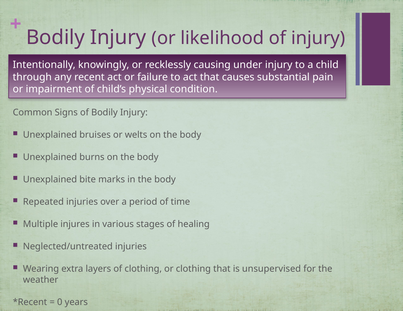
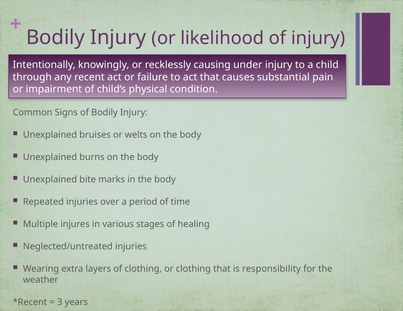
unsupervised: unsupervised -> responsibility
0: 0 -> 3
